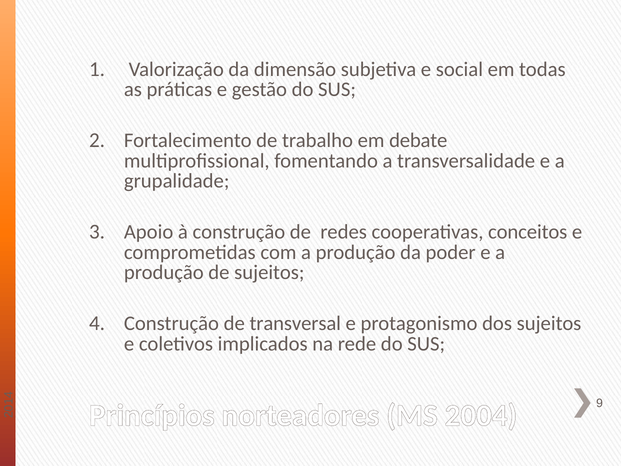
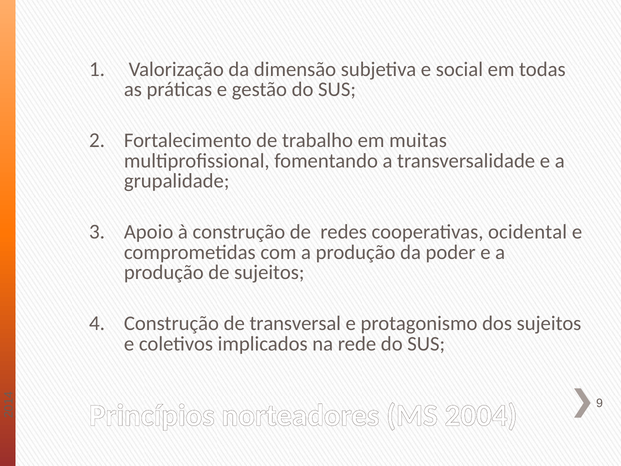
debate: debate -> muitas
conceitos: conceitos -> ocidental
